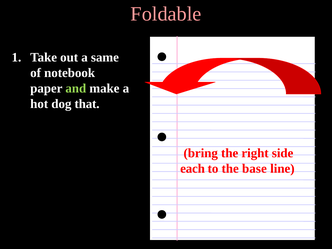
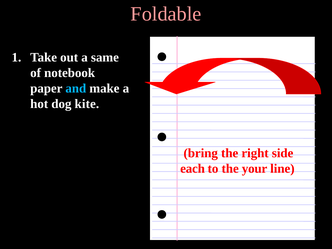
and colour: light green -> light blue
that: that -> kite
base: base -> your
